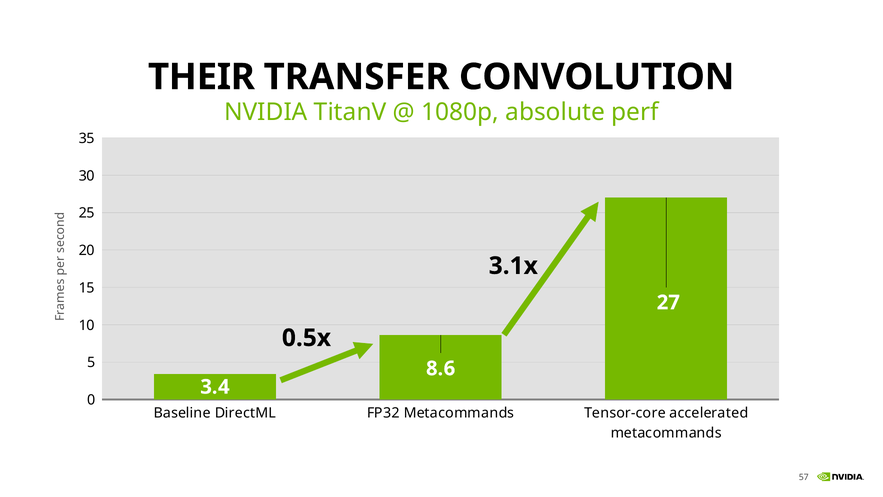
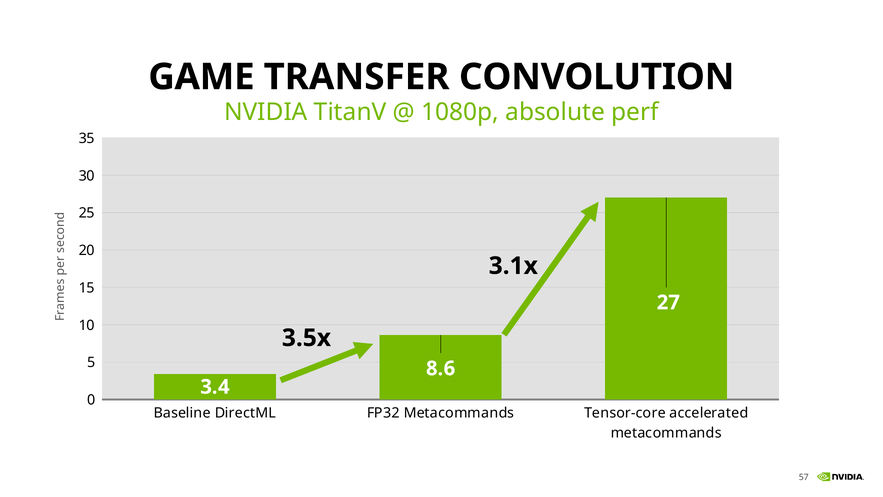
THEIR: THEIR -> GAME
0.5x: 0.5x -> 3.5x
